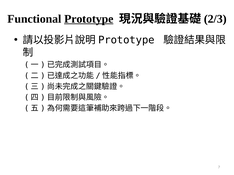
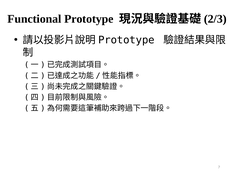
Prototype underline: present -> none
